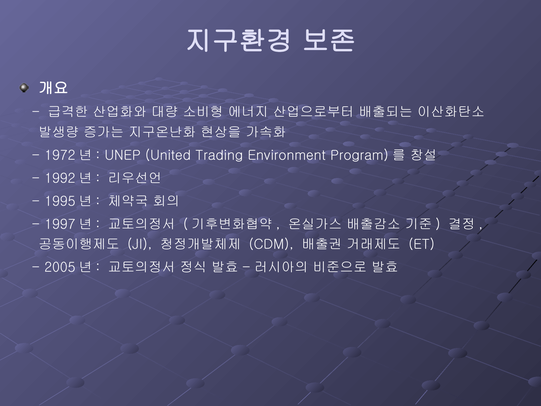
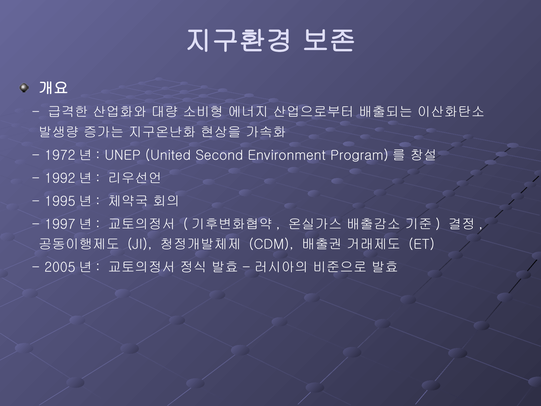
Trading: Trading -> Second
